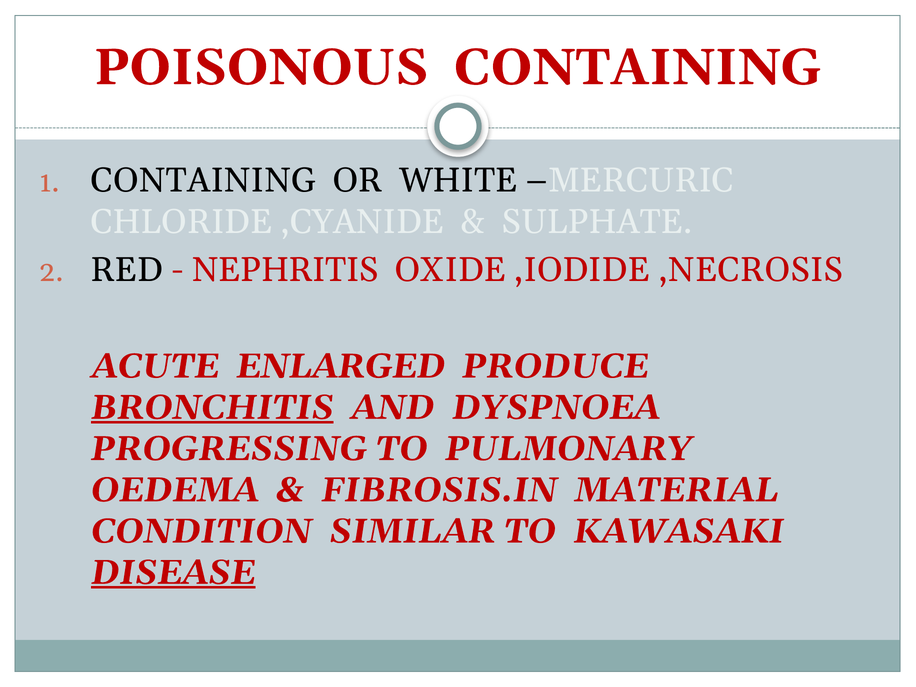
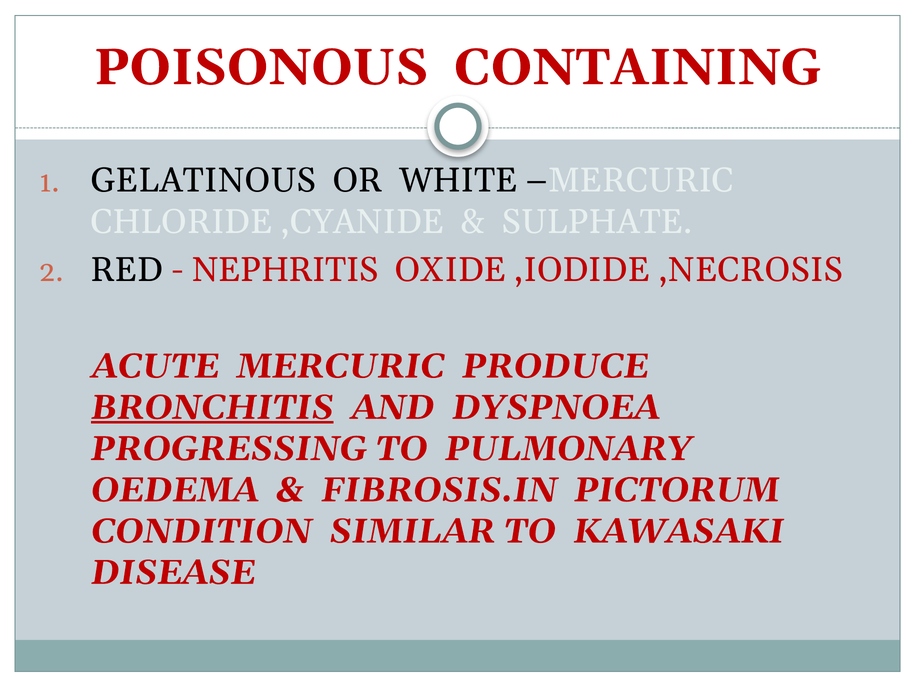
CONTAINING at (203, 181): CONTAINING -> GELATINOUS
ACUTE ENLARGED: ENLARGED -> MERCURIC
MATERIAL: MATERIAL -> PICTORUM
DISEASE underline: present -> none
